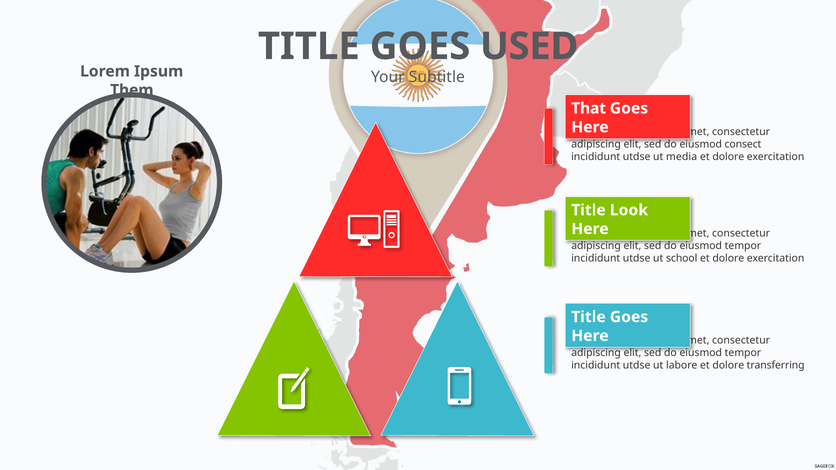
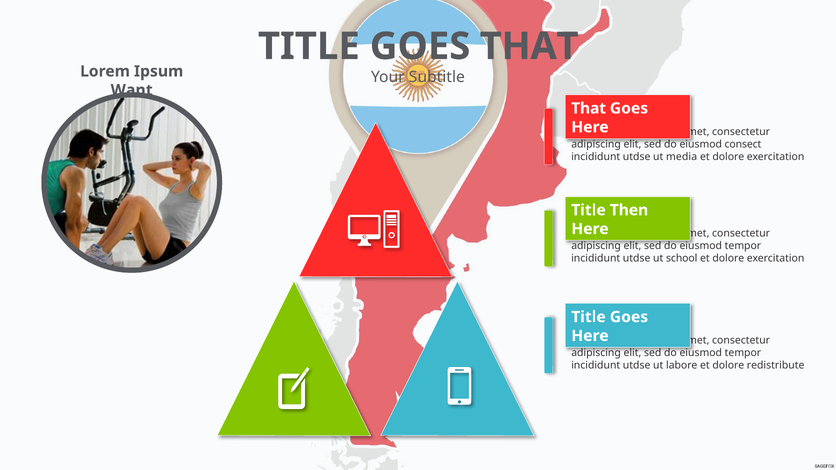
USED at (529, 46): USED -> THAT
Them: Them -> Want
Look: Look -> Then
transferring: transferring -> redistribute
